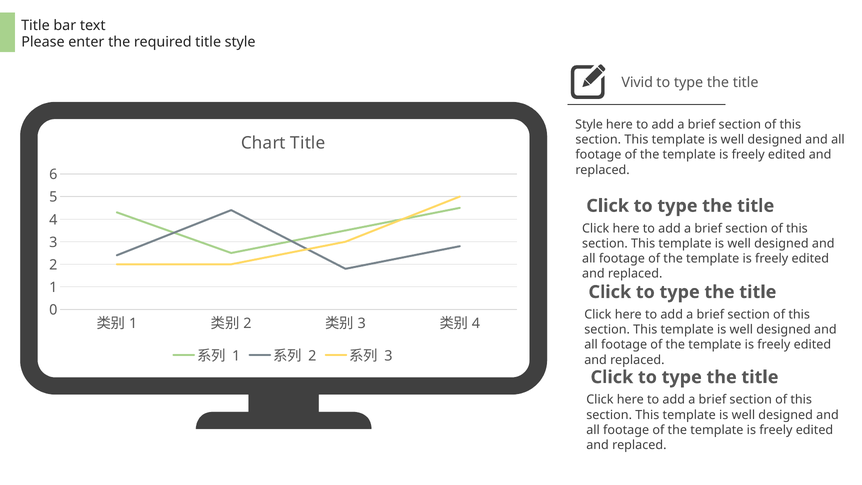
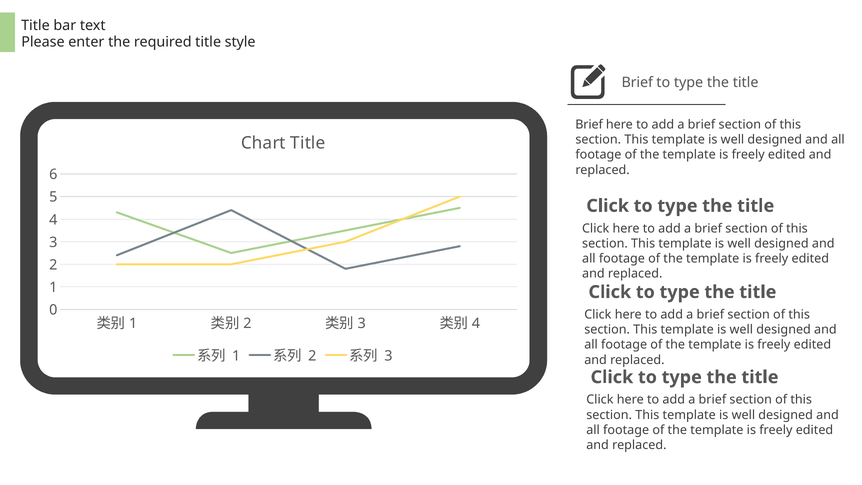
Vivid at (637, 83): Vivid -> Brief
Style at (589, 125): Style -> Brief
